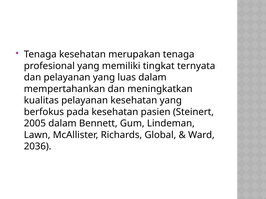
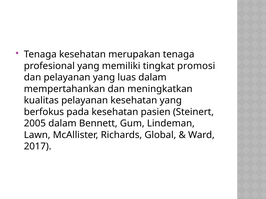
ternyata: ternyata -> promosi
2036: 2036 -> 2017
